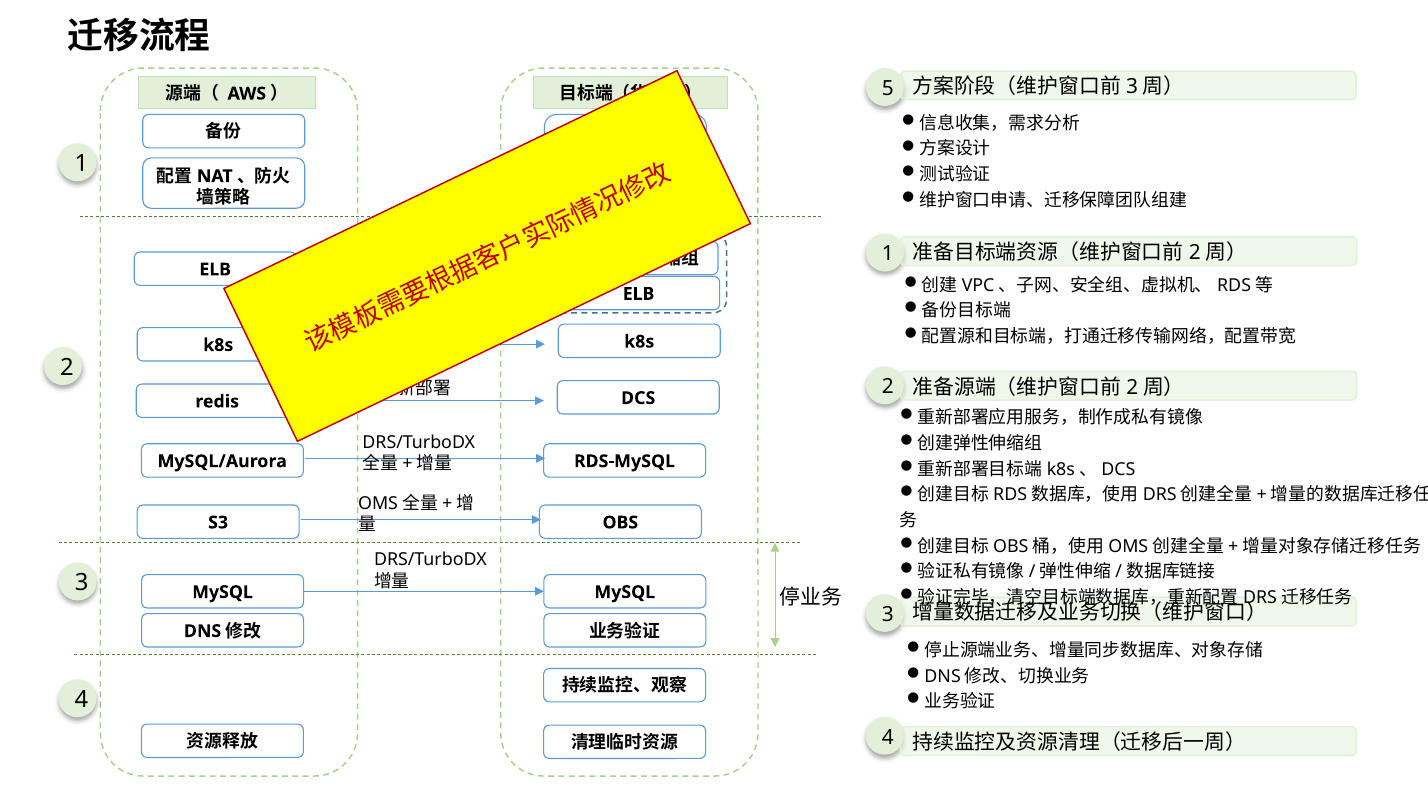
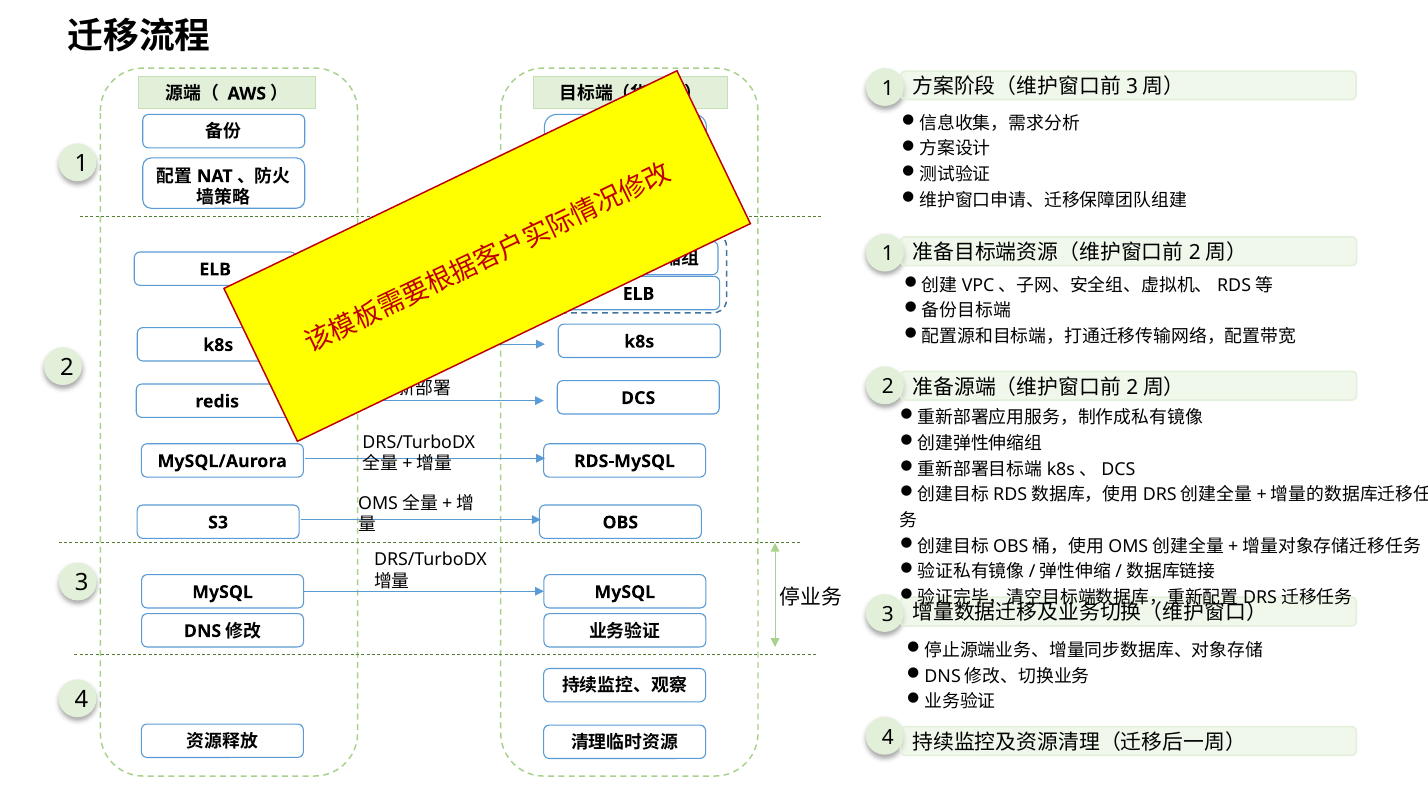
5 at (888, 88): 5 -> 1
